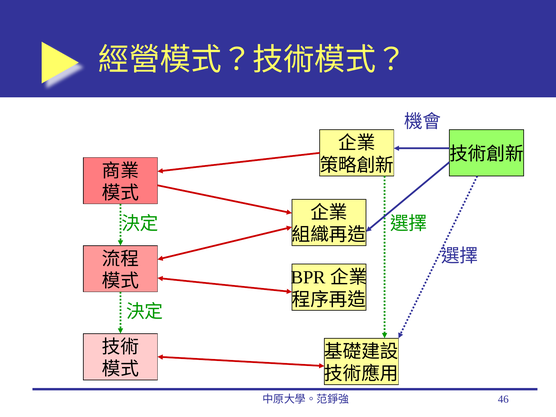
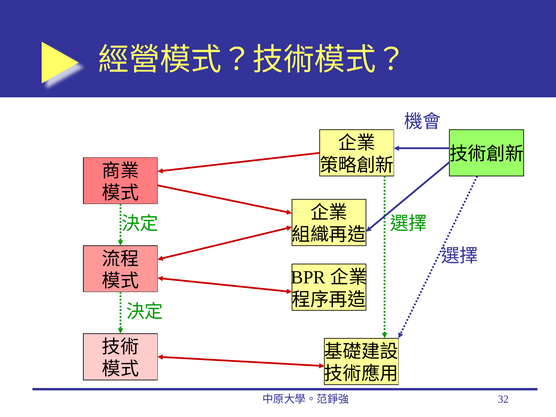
46: 46 -> 32
